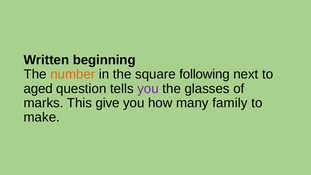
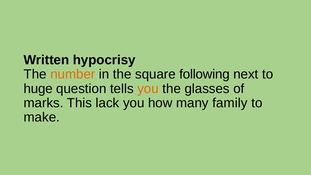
beginning: beginning -> hypocrisy
aged: aged -> huge
you at (148, 89) colour: purple -> orange
give: give -> lack
